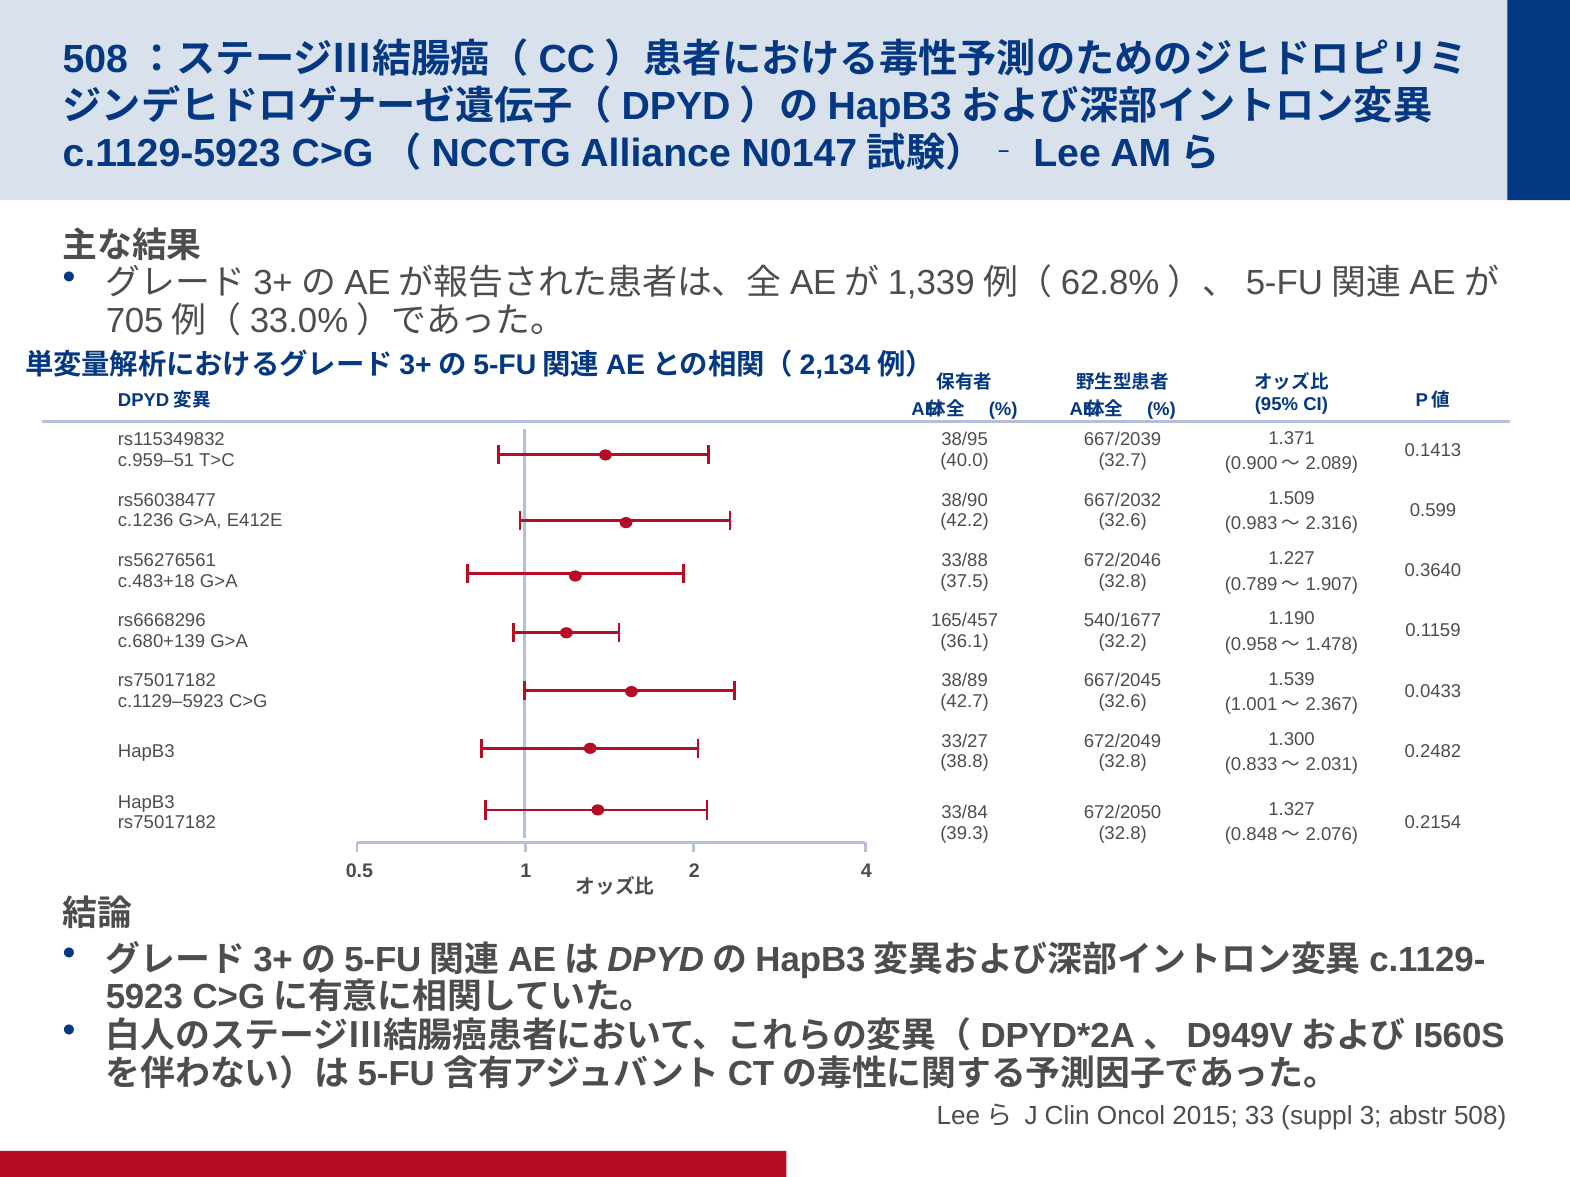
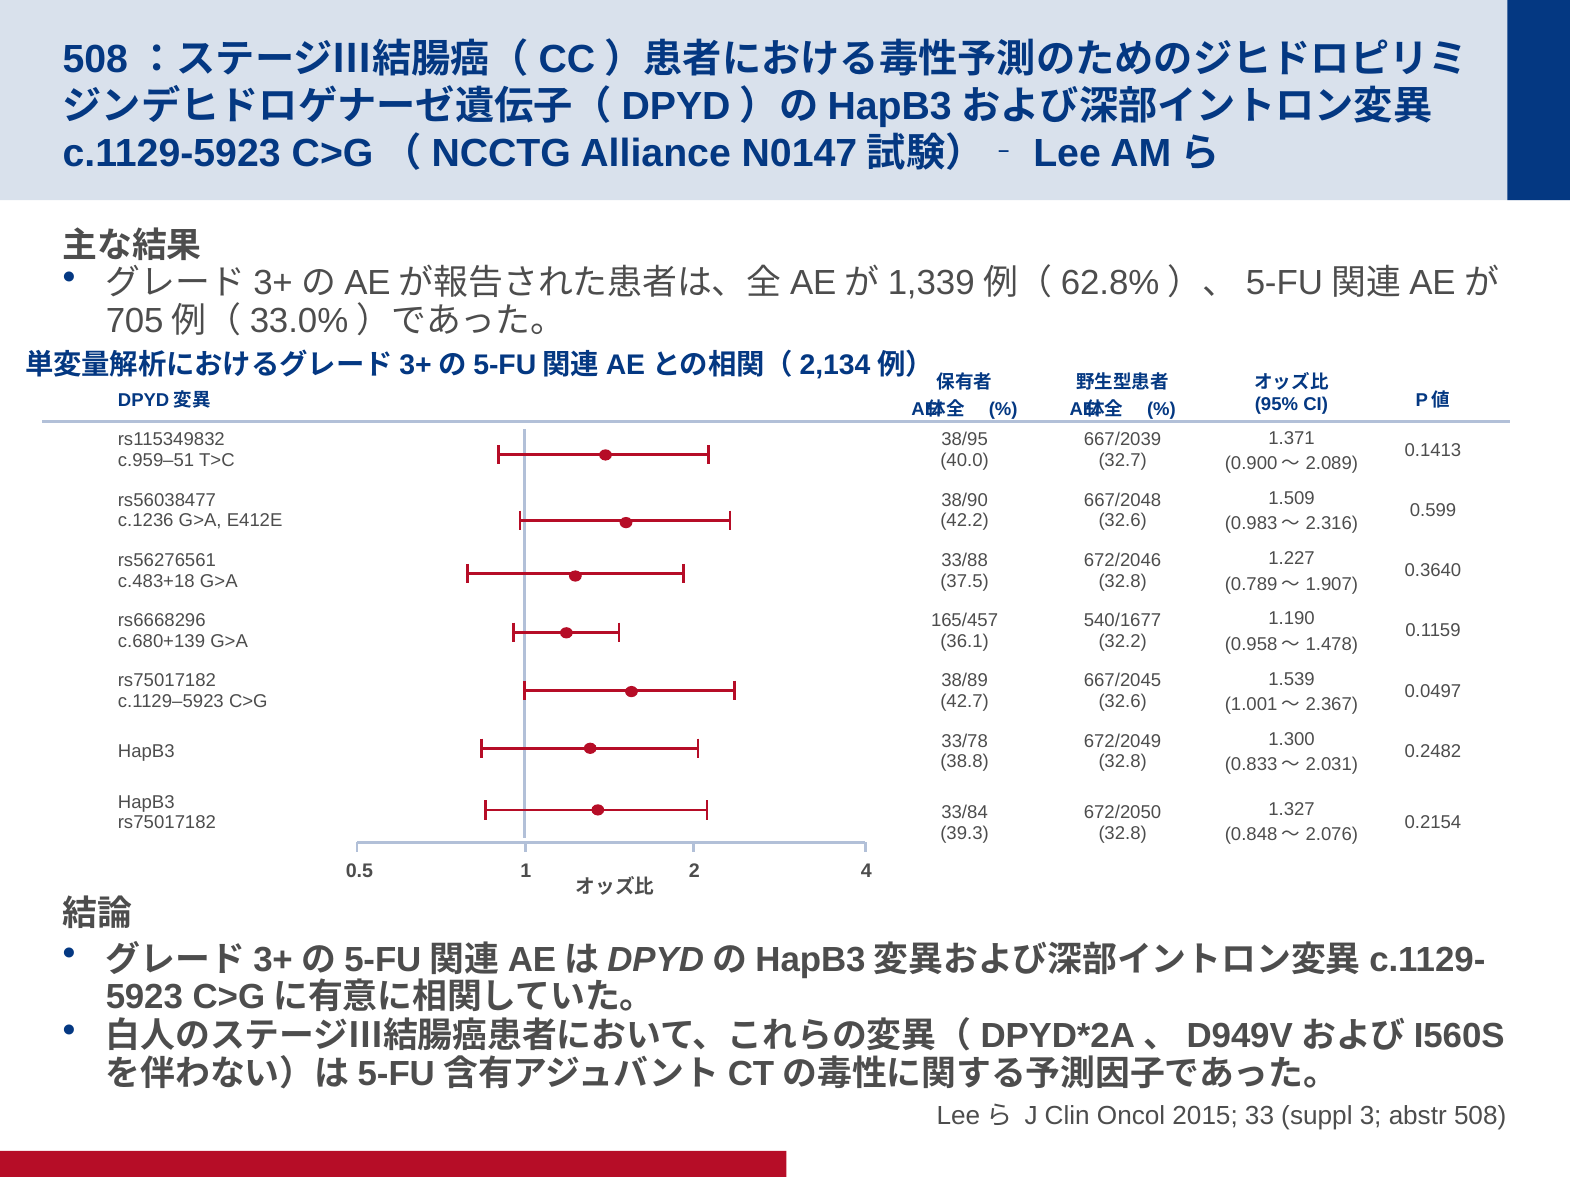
667/2032: 667/2032 -> 667/2048
0.0433: 0.0433 -> 0.0497
33/27: 33/27 -> 33/78
